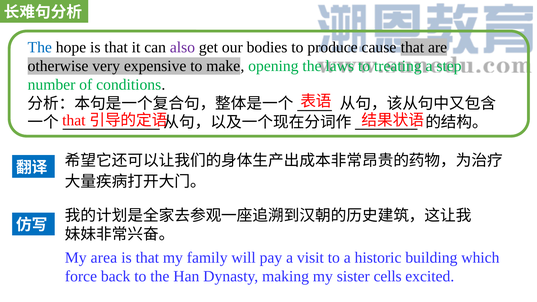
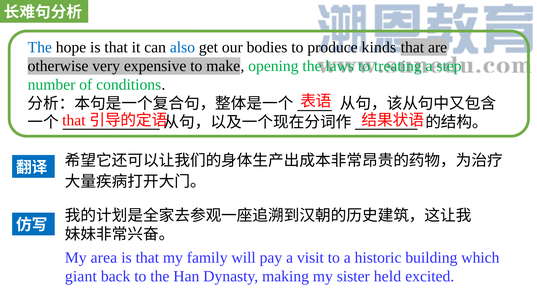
also colour: purple -> blue
cause: cause -> kinds
force: force -> giant
cells: cells -> held
